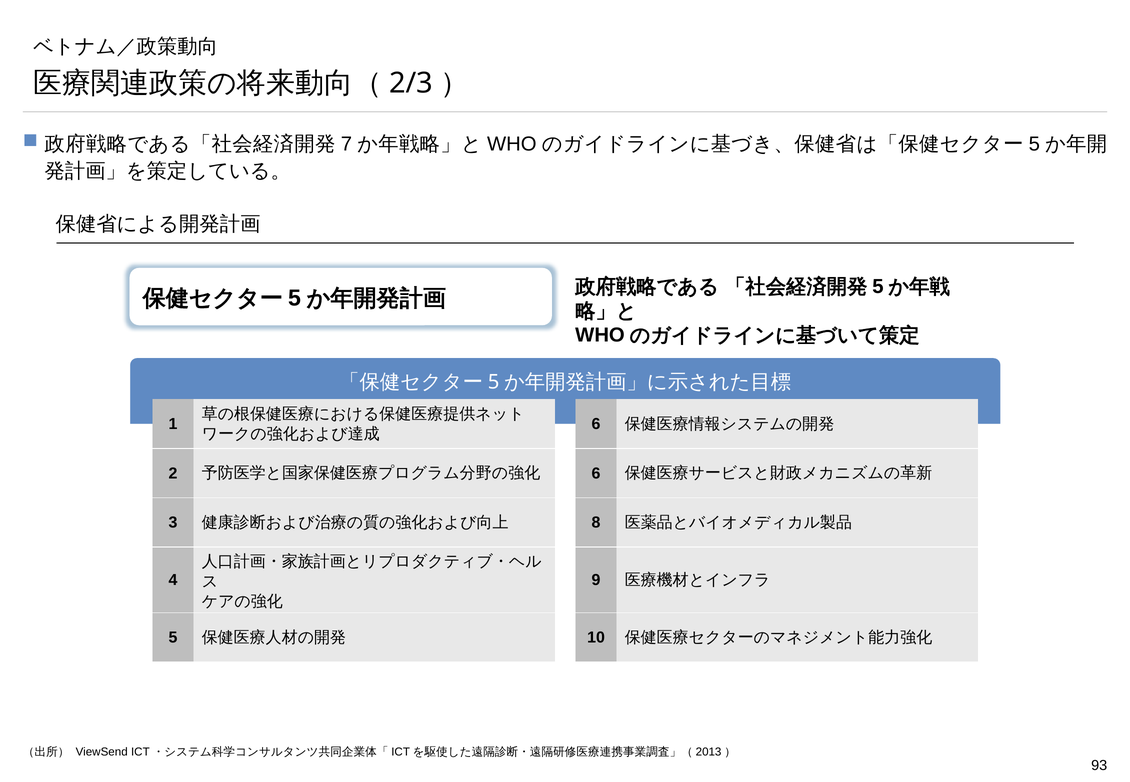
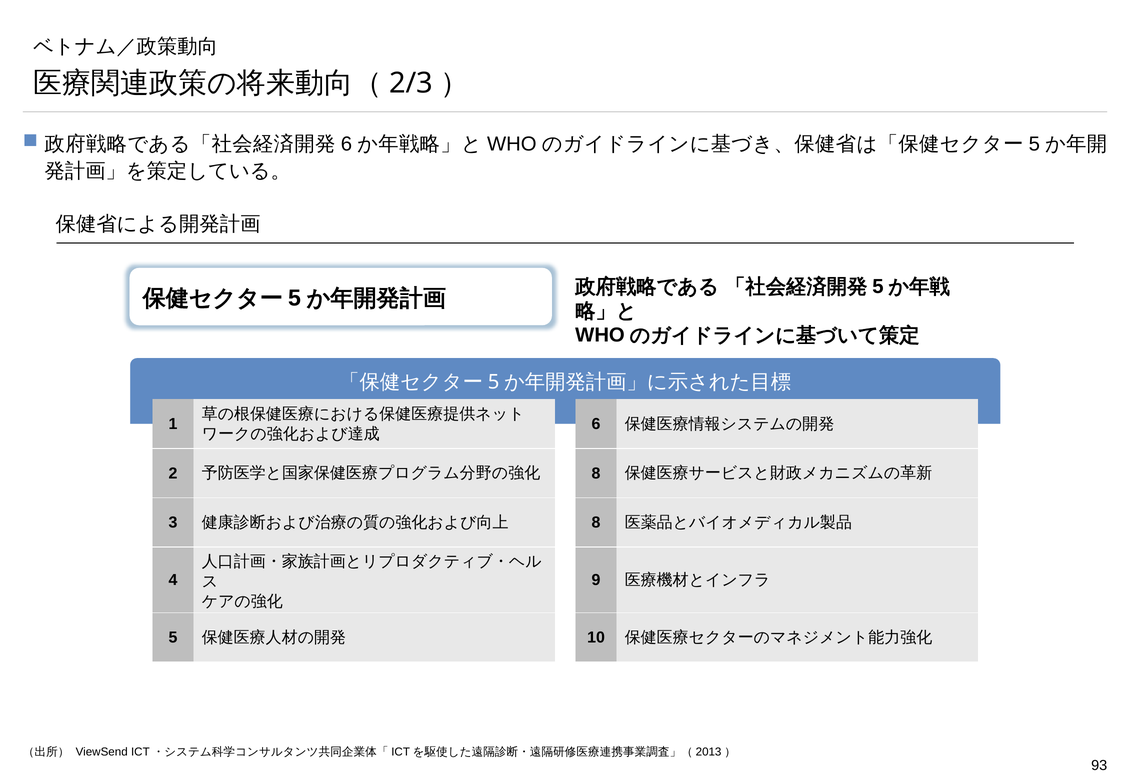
7 at (346, 144): 7 -> 6
6 at (596, 474): 6 -> 8
